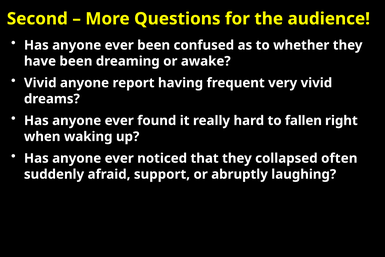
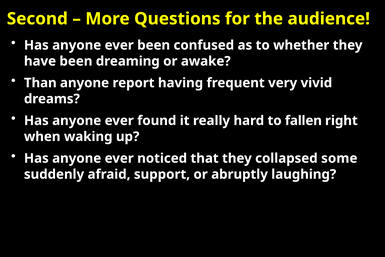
Vivid at (40, 83): Vivid -> Than
often: often -> some
